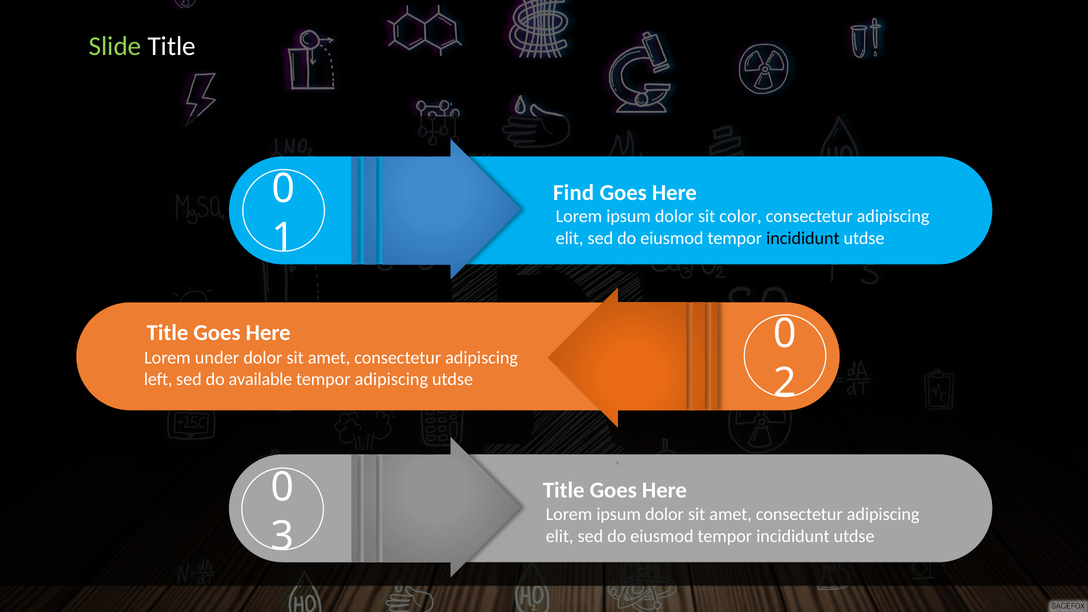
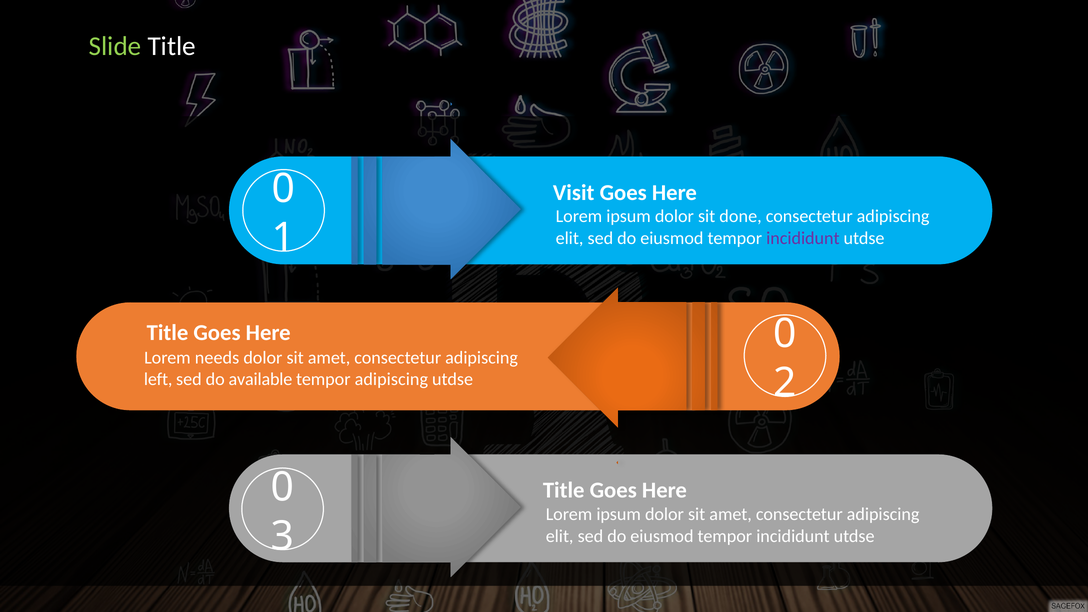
Find: Find -> Visit
color: color -> done
incididunt at (803, 238) colour: black -> purple
under: under -> needs
